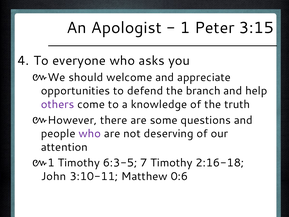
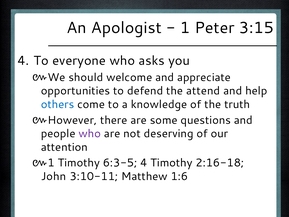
branch: branch -> attend
others colour: purple -> blue
6:3-5 7: 7 -> 4
0:6: 0:6 -> 1:6
